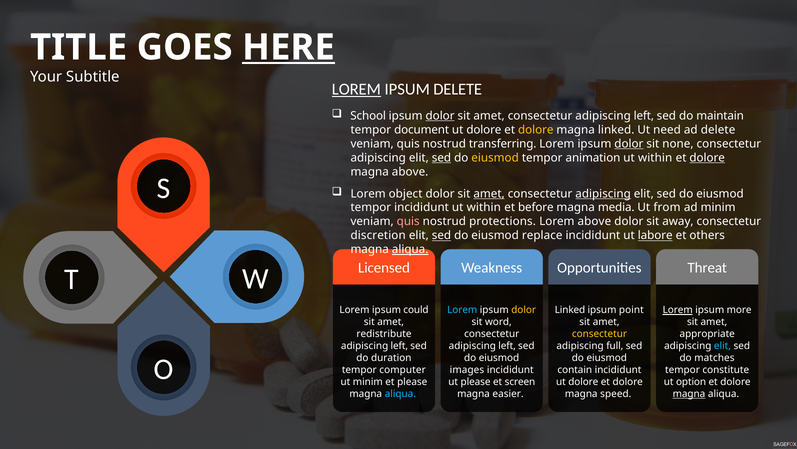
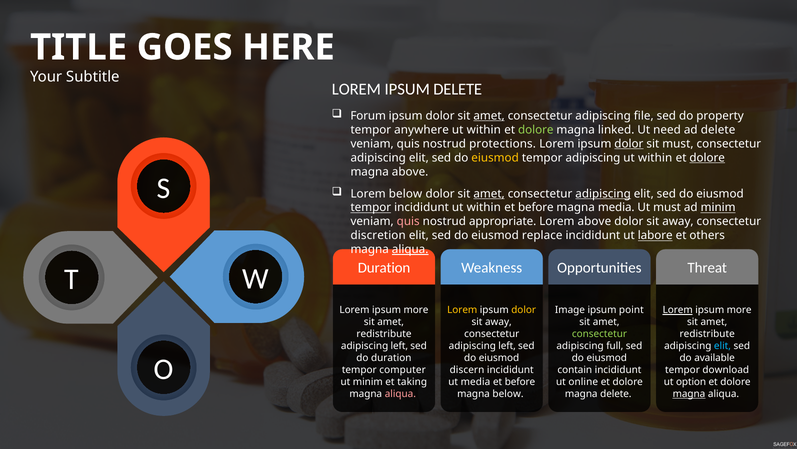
HERE underline: present -> none
LOREM at (356, 89) underline: present -> none
School: School -> Forum
dolor at (440, 116) underline: present -> none
amet at (489, 116) underline: none -> present
left at (644, 116): left -> file
maintain: maintain -> property
document: document -> anywhere
dolore at (484, 130): dolore -> within
dolore at (536, 130) colour: yellow -> light green
transferring: transferring -> protections
sit none: none -> must
sed at (441, 158) underline: present -> none
tempor animation: animation -> adipiscing
Lorem object: object -> below
tempor at (371, 207) underline: none -> present
Ut from: from -> must
minim at (718, 207) underline: none -> present
protections: protections -> appropriate
sed at (441, 235) underline: present -> none
Licensed at (384, 268): Licensed -> Duration
could at (416, 310): could -> more
Lorem at (462, 310) colour: light blue -> yellow
Linked at (570, 310): Linked -> Image
word at (498, 322): word -> away
consectetur at (599, 334) colour: yellow -> light green
appropriate at (707, 334): appropriate -> redistribute
matches: matches -> available
images: images -> discern
constitute: constitute -> download
et please: please -> taking
ut please: please -> media
screen at (520, 381): screen -> before
dolore at (583, 381): dolore -> online
aliqua at (400, 393) colour: light blue -> pink
magna easier: easier -> below
magna speed: speed -> delete
